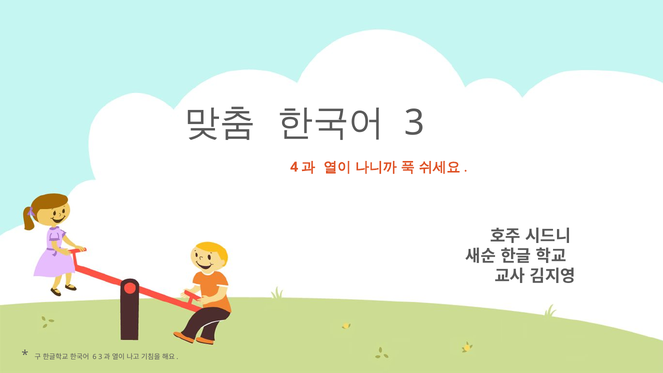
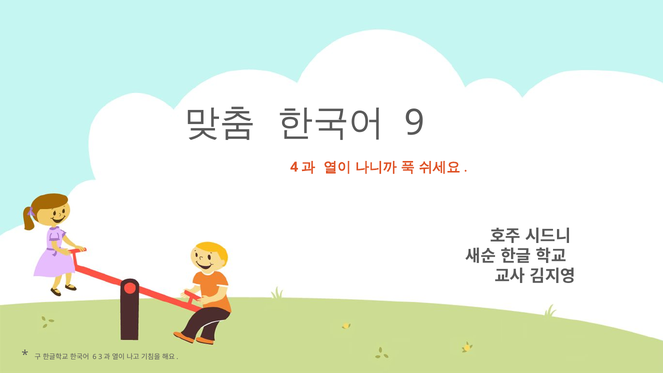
3: 3 -> 9
